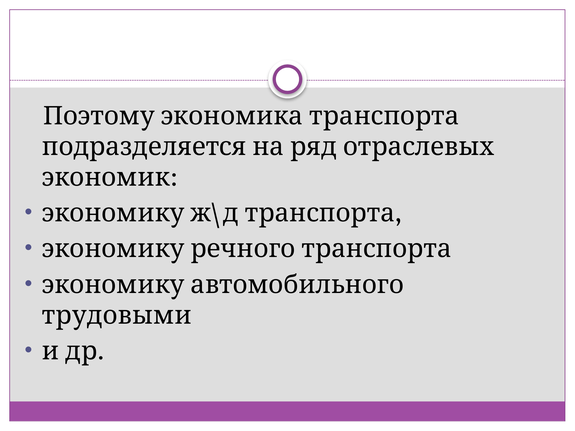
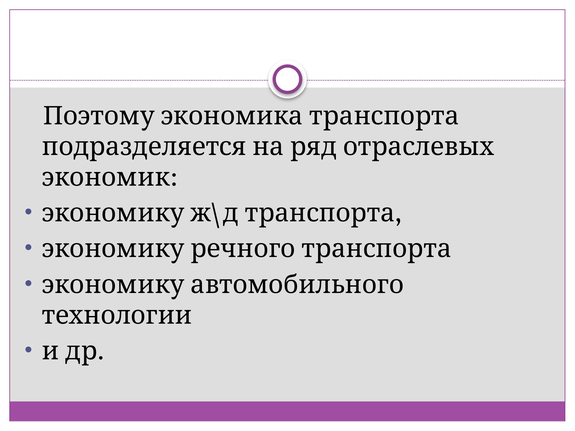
трудовыми: трудовыми -> технологии
